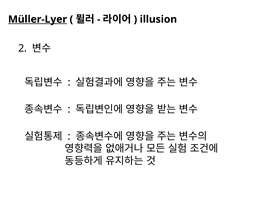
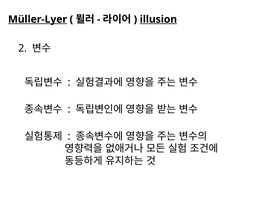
illusion underline: none -> present
